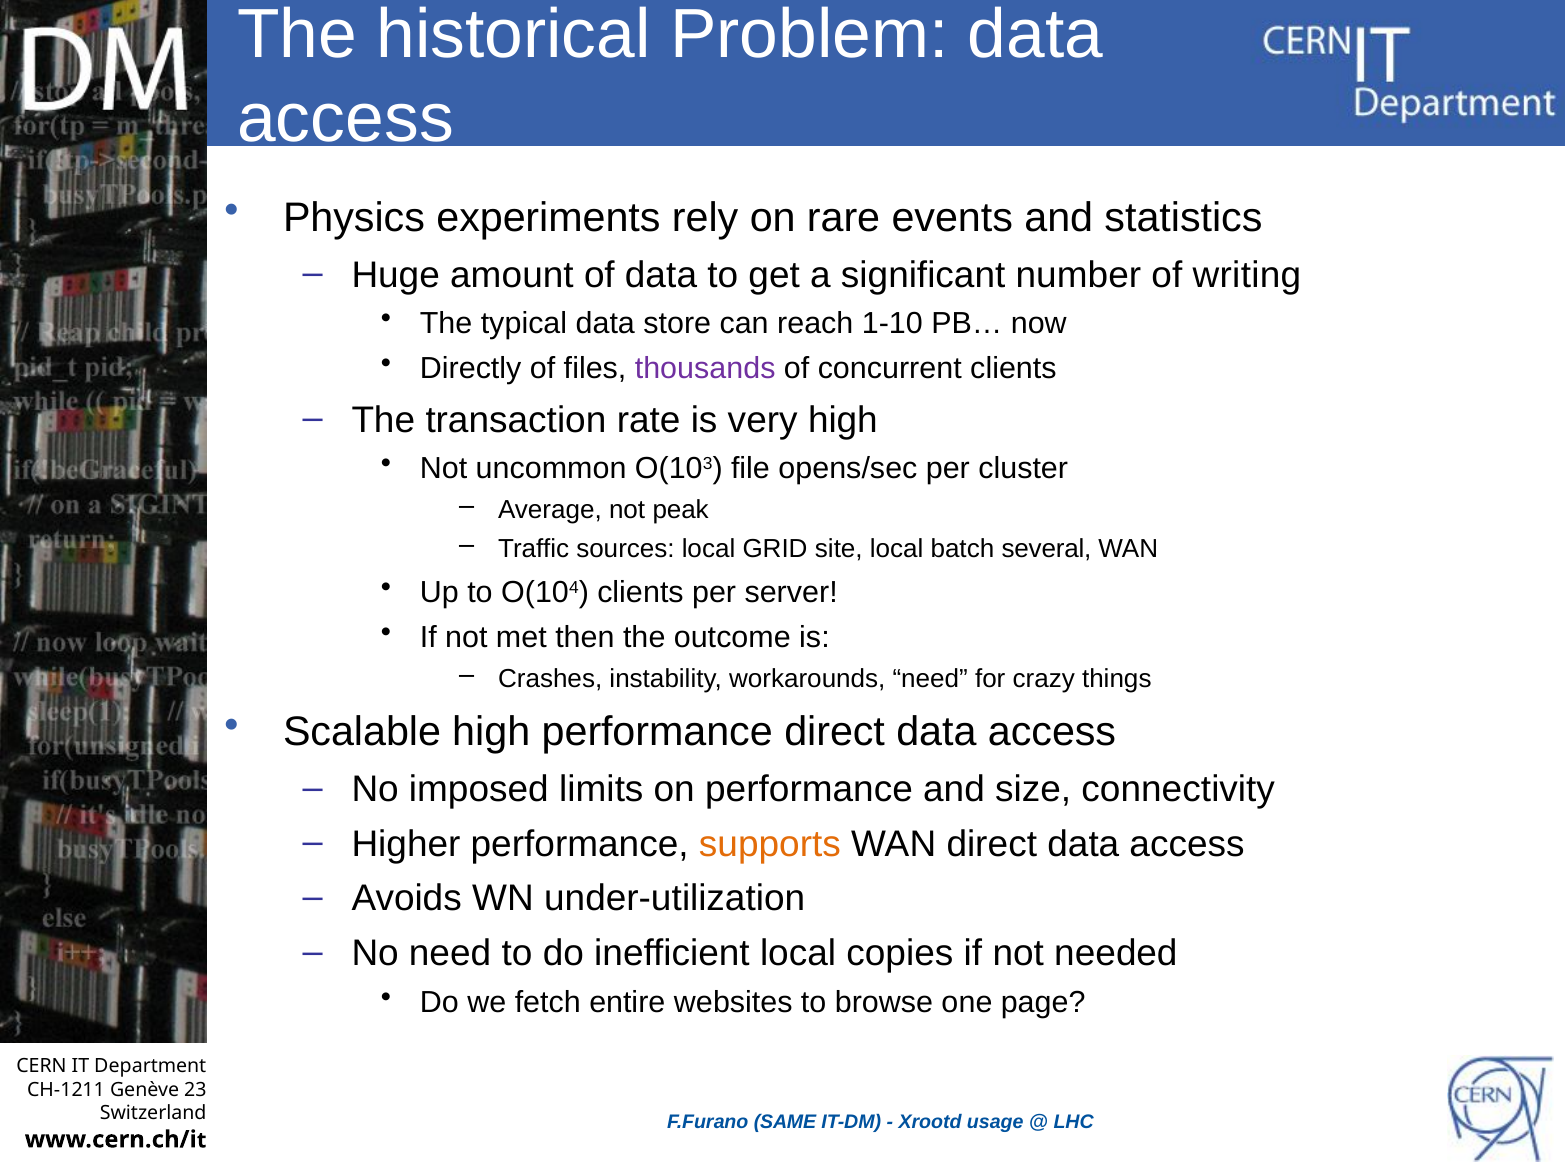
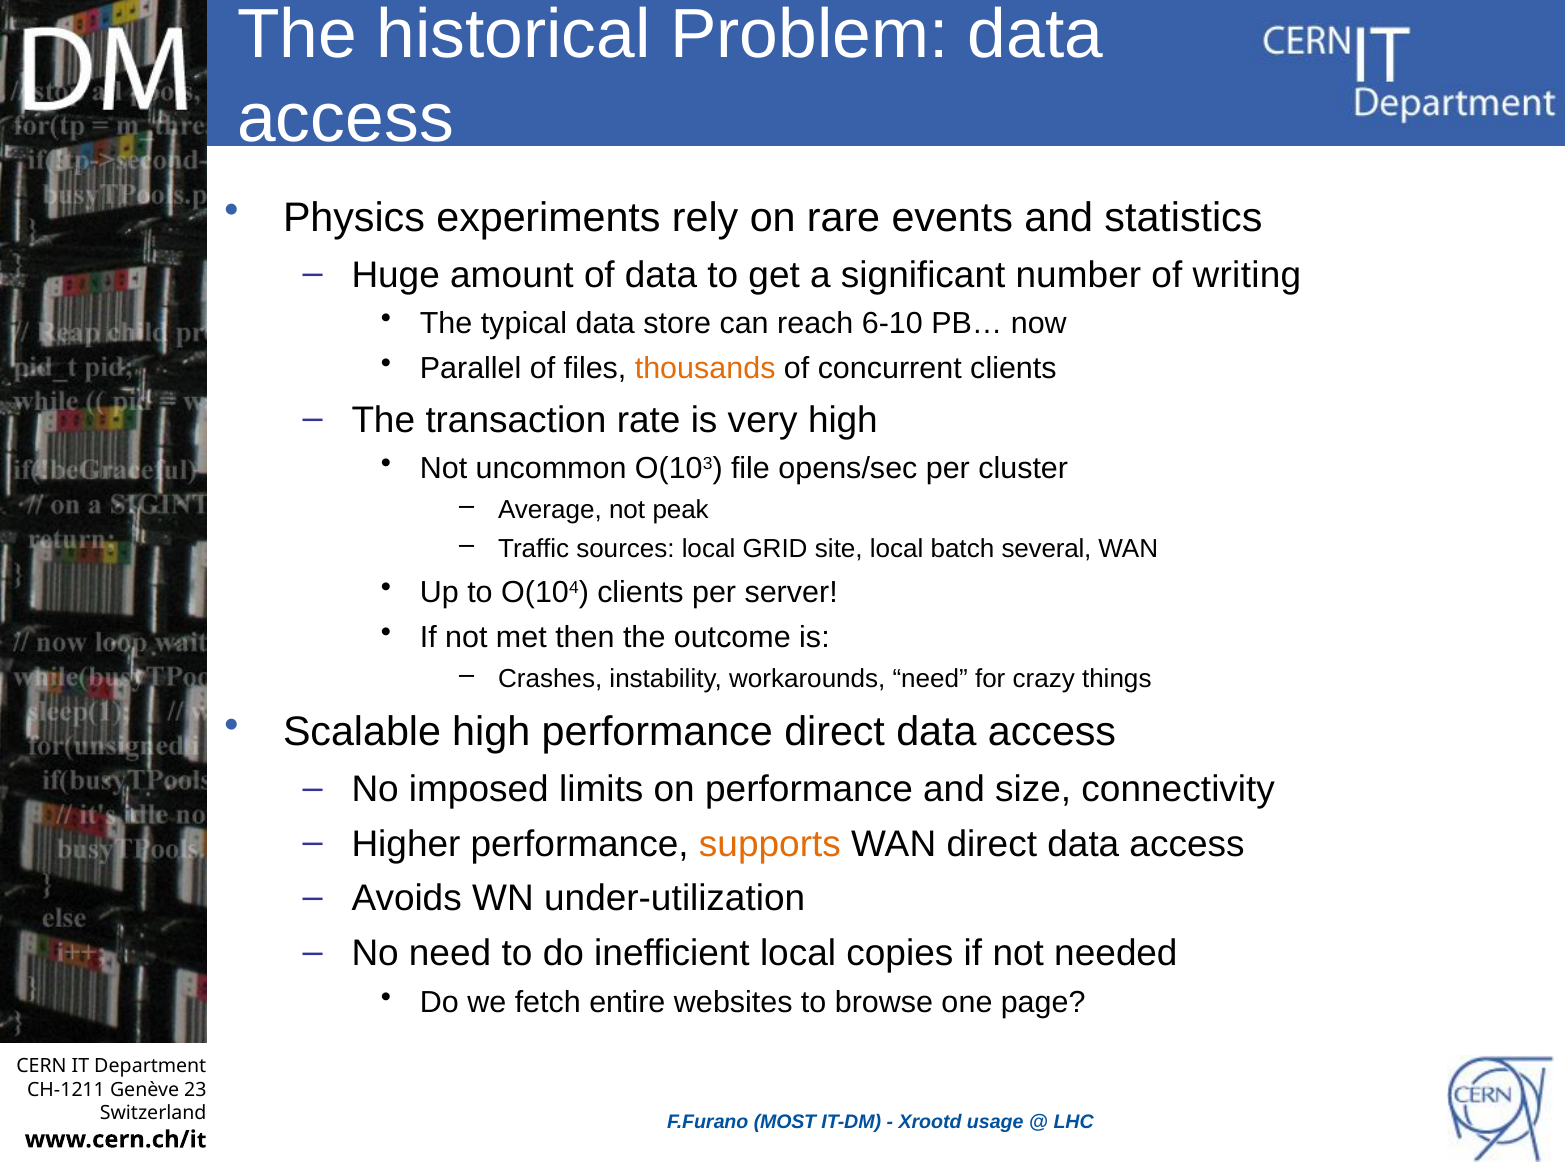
1-10: 1-10 -> 6-10
Directly: Directly -> Parallel
thousands colour: purple -> orange
SAME: SAME -> MOST
